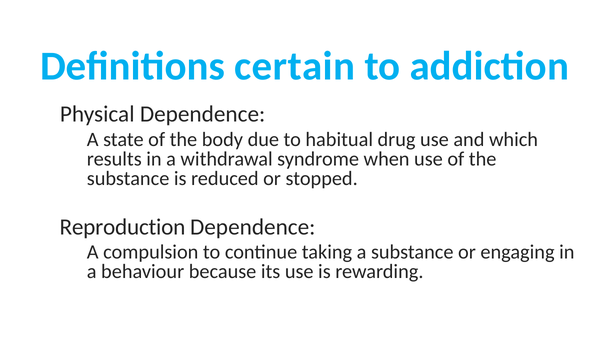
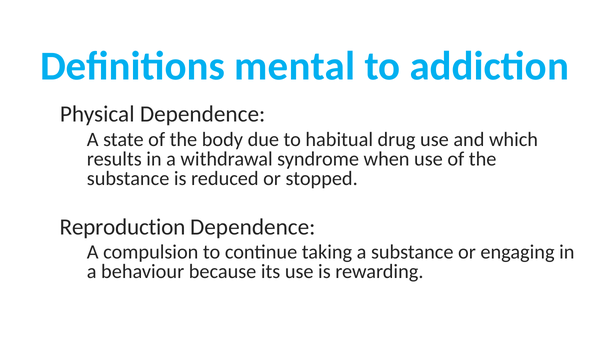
certain: certain -> mental
